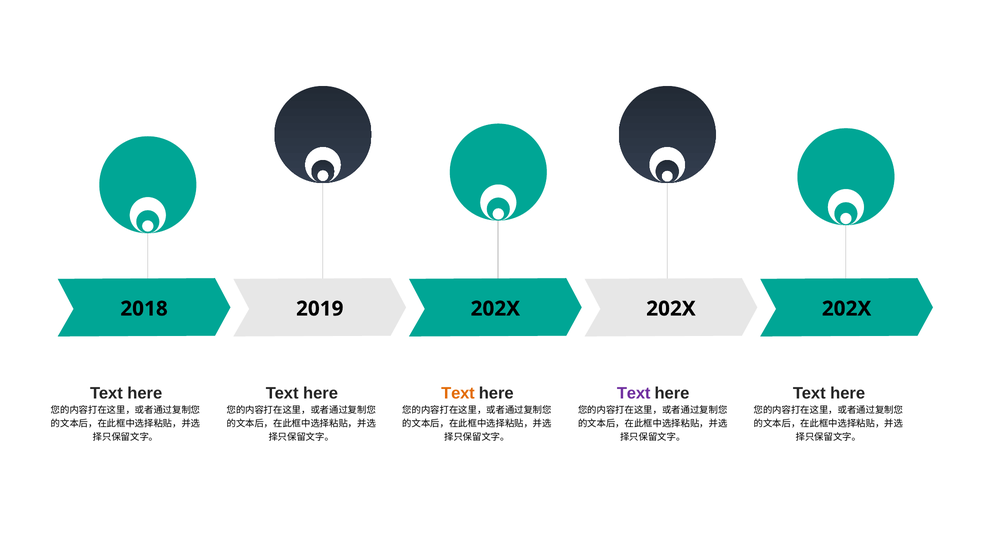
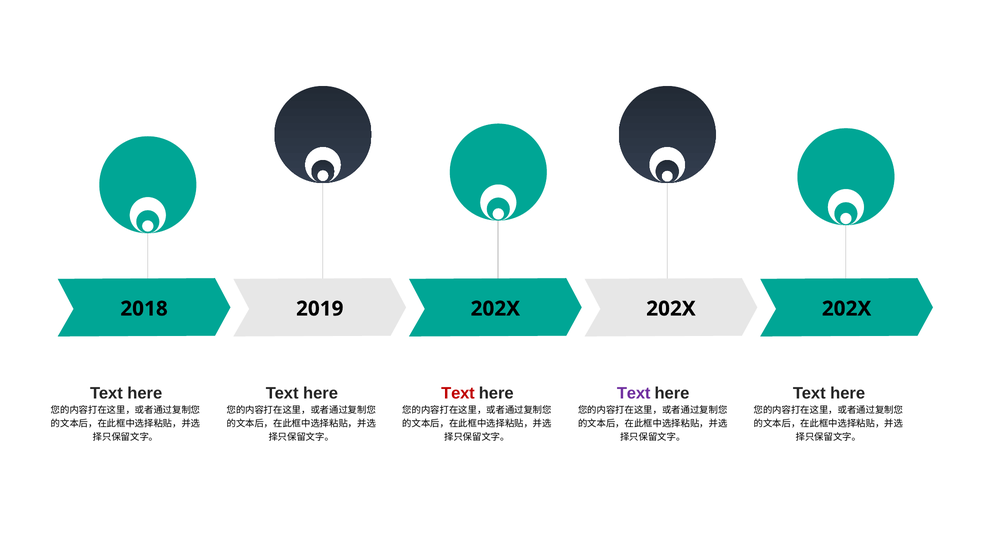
Text at (458, 393) colour: orange -> red
